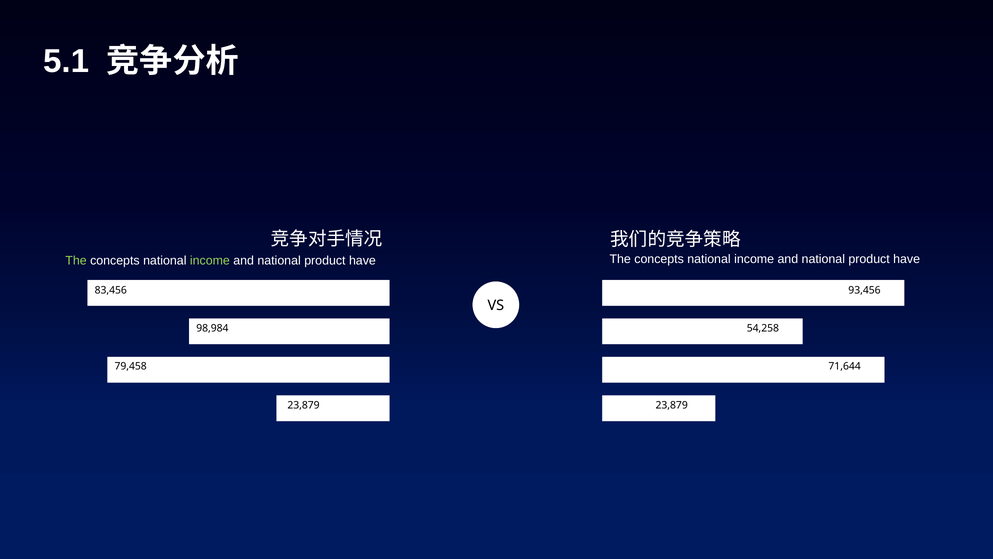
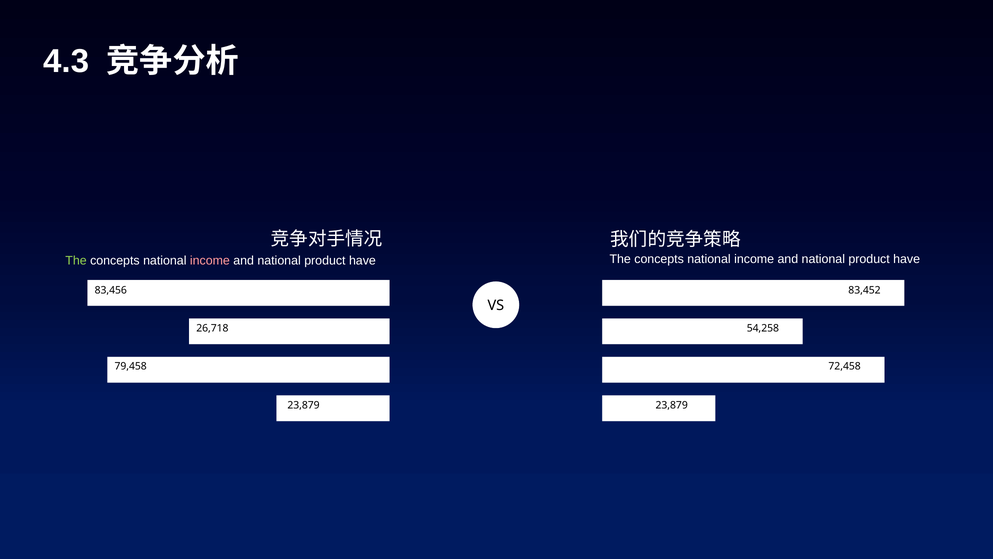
5.1: 5.1 -> 4.3
income at (210, 260) colour: light green -> pink
93,456: 93,456 -> 83,452
98,984: 98,984 -> 26,718
71,644: 71,644 -> 72,458
